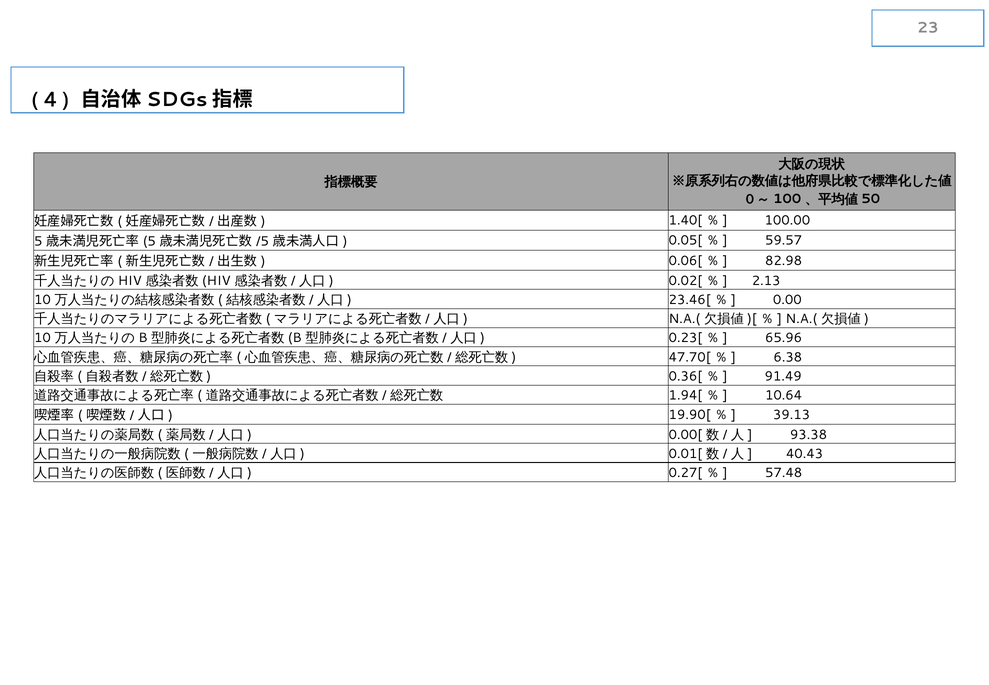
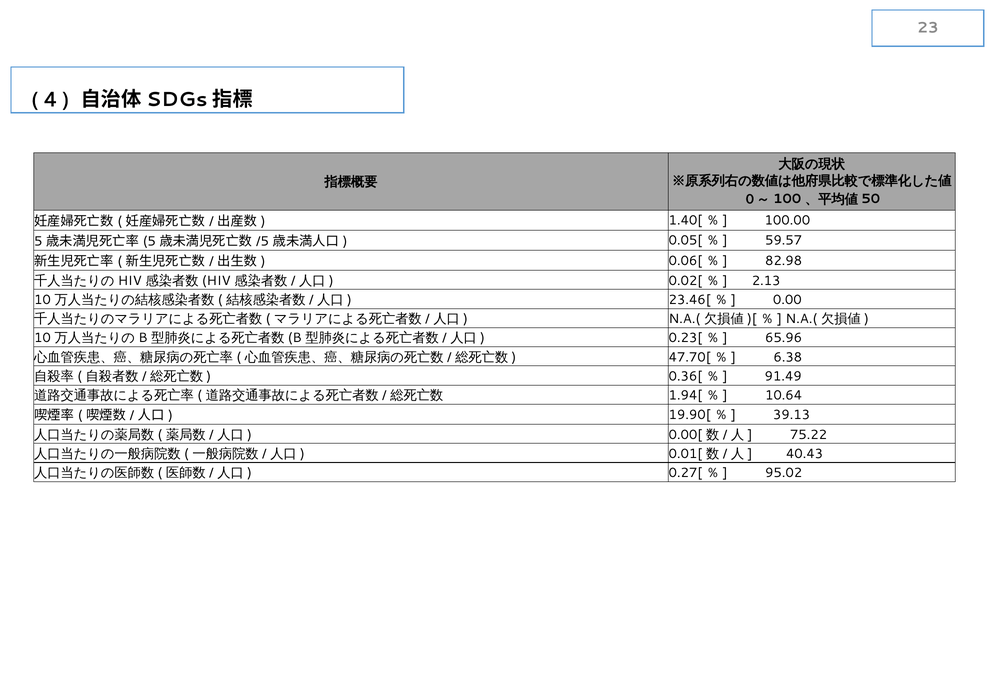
93.38: 93.38 -> 75.22
57.48: 57.48 -> 95.02
